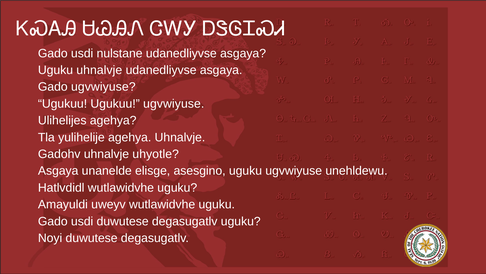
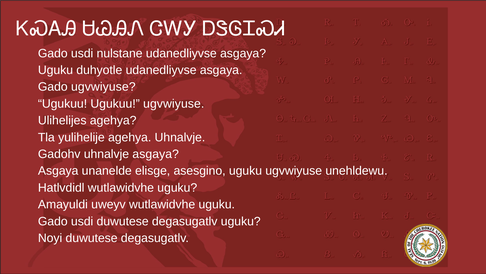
Uguku uhnalvje: uhnalvje -> duhyotle
uhnalvje uhyotle: uhyotle -> asgaya
